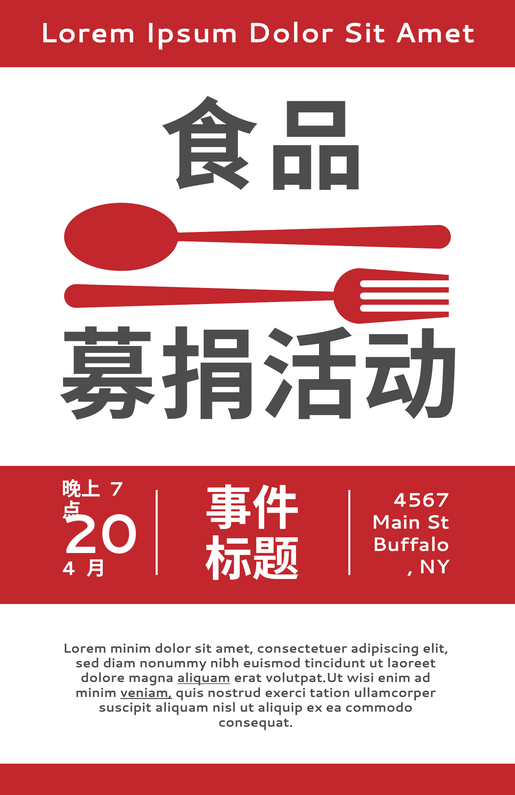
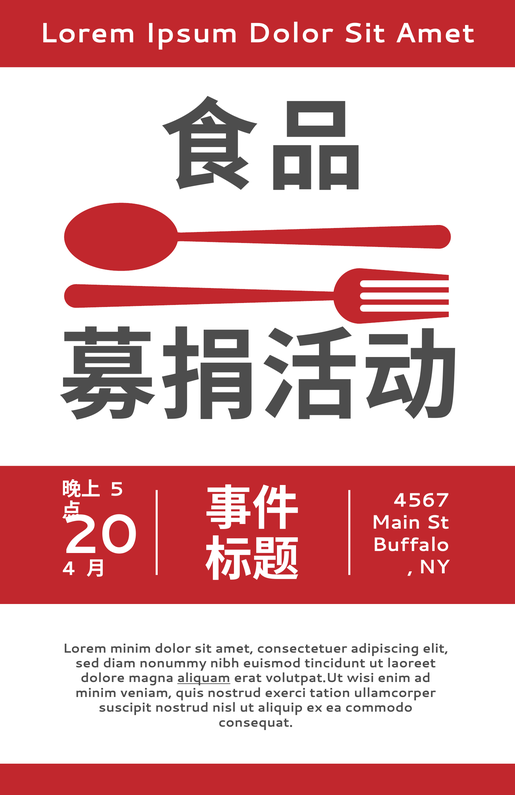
7: 7 -> 5
veniam underline: present -> none
suscipit aliquam: aliquam -> nostrud
